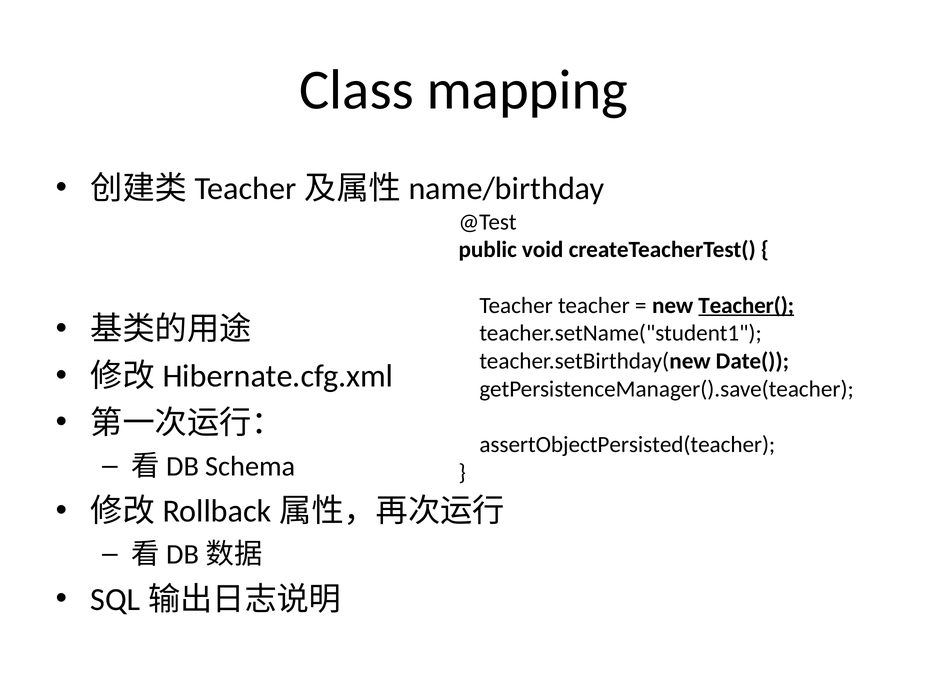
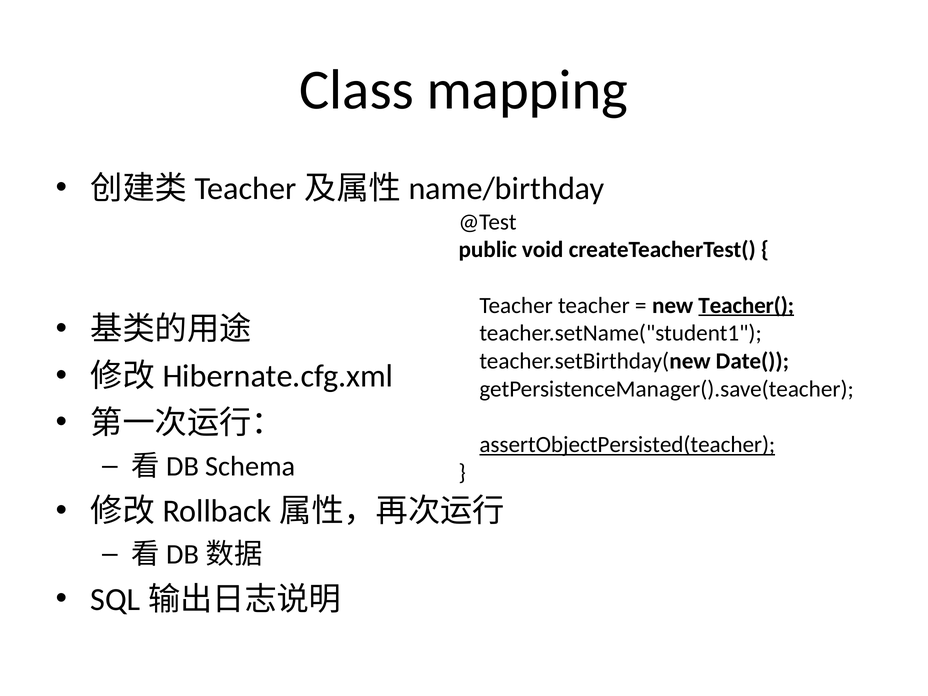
assertObjectPersisted(teacher underline: none -> present
